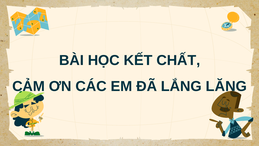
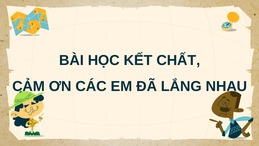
LĂNG: LĂNG -> NHAU
